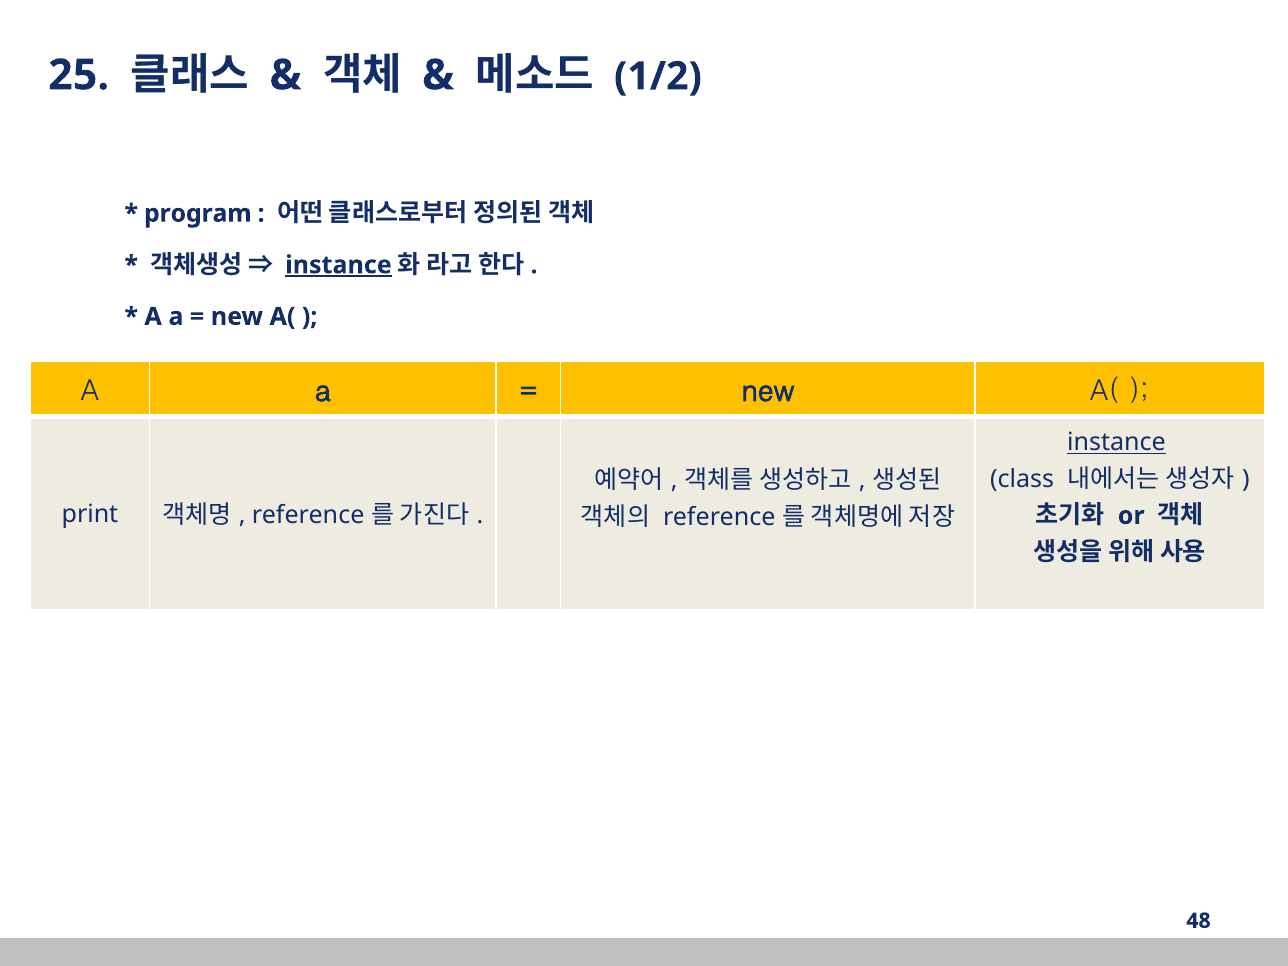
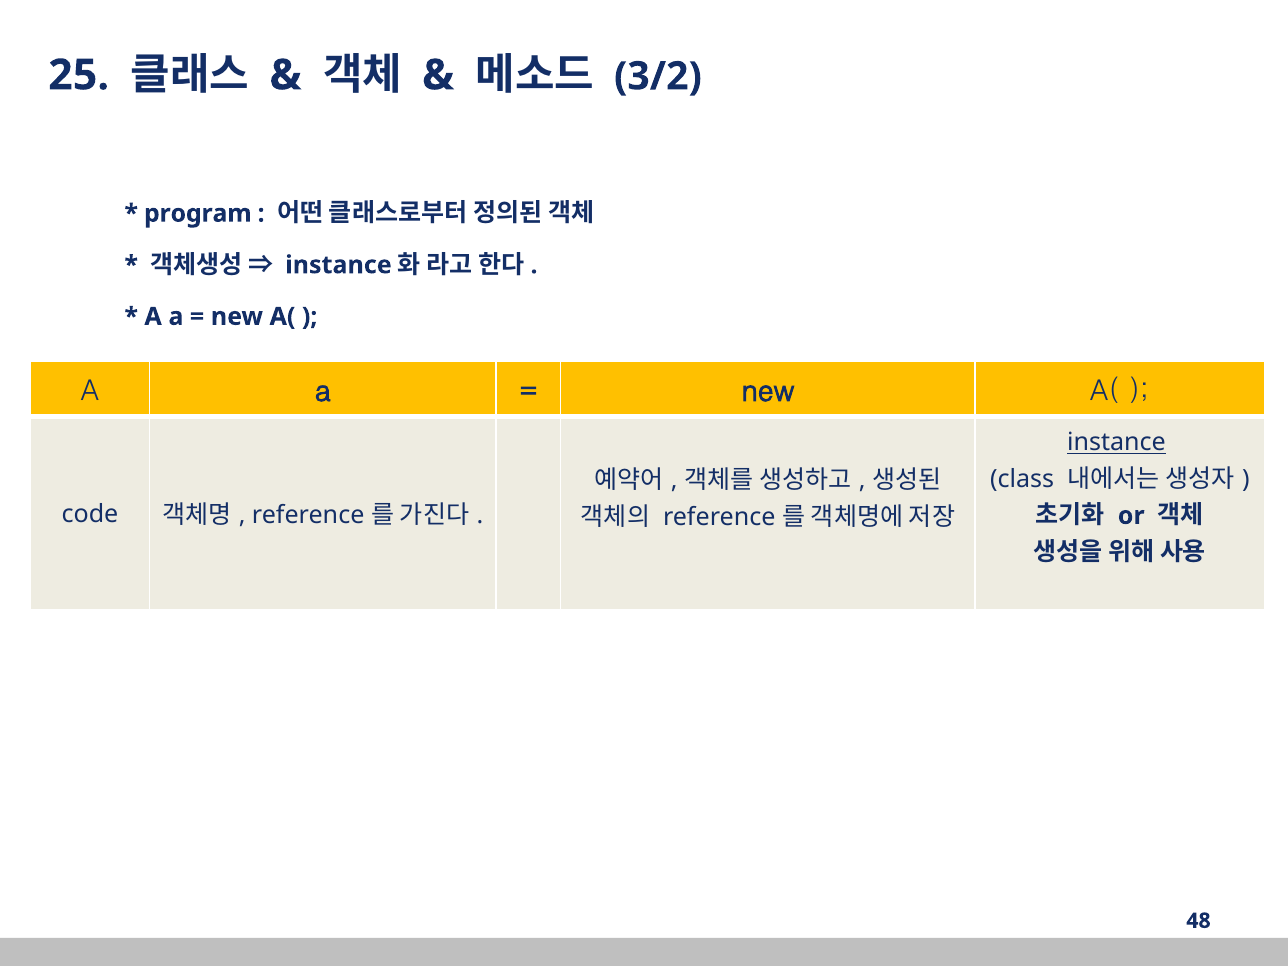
1/2: 1/2 -> 3/2
instance at (338, 265) underline: present -> none
print: print -> code
